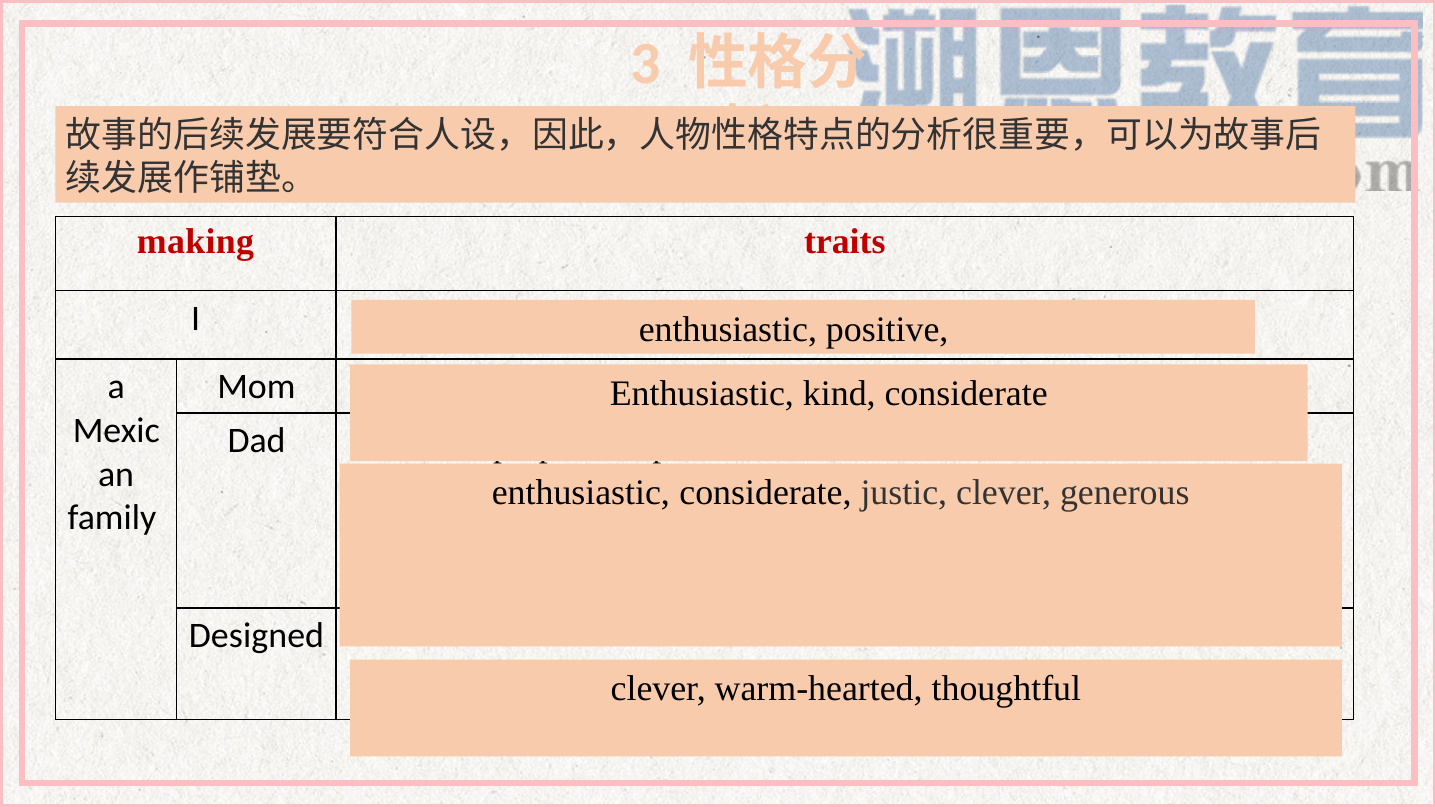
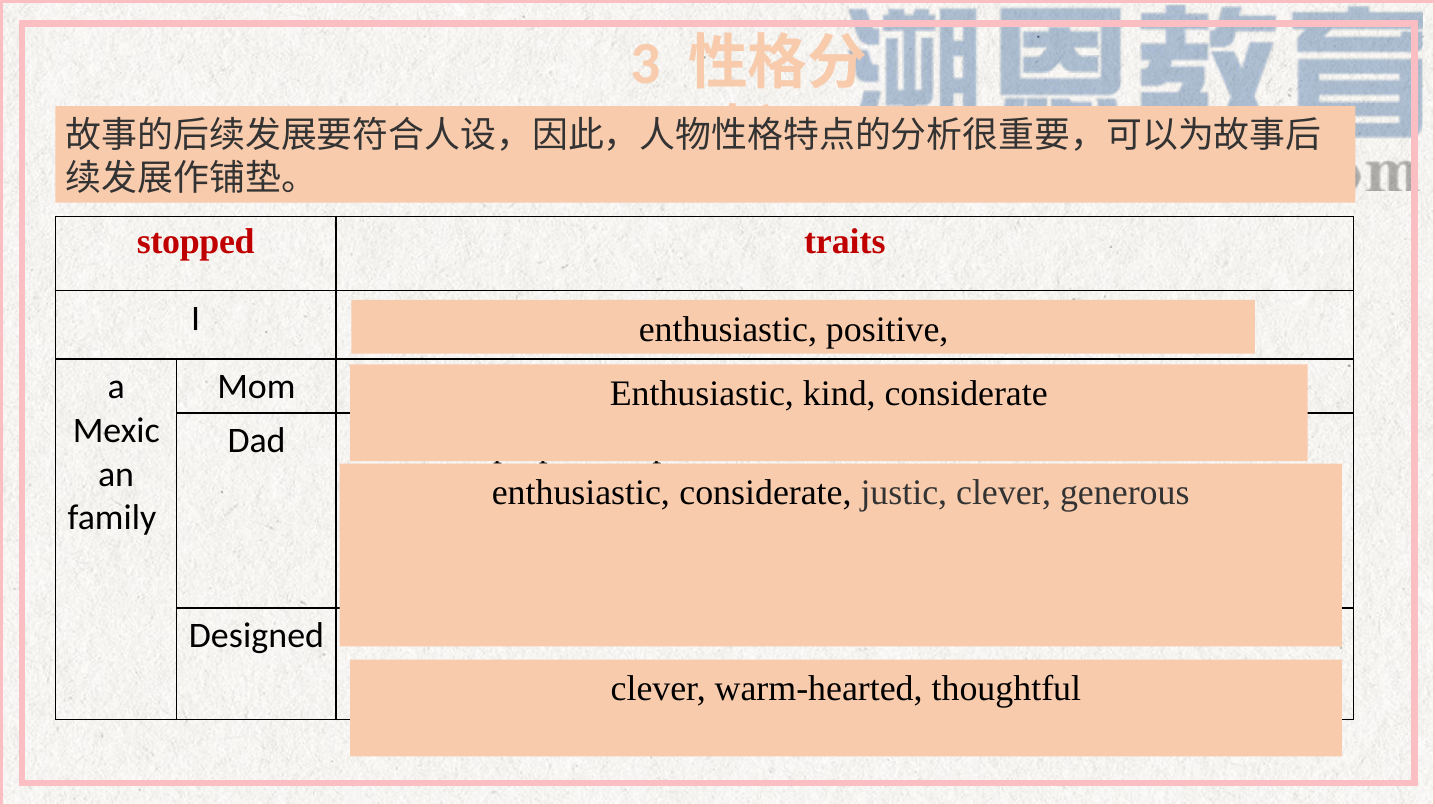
making: making -> stopped
